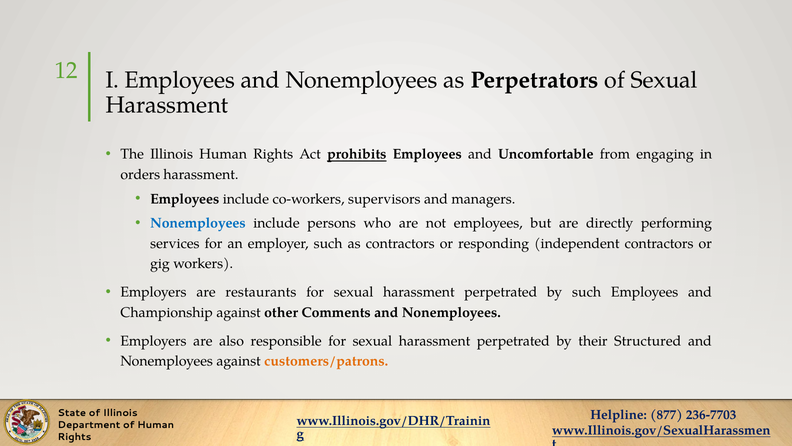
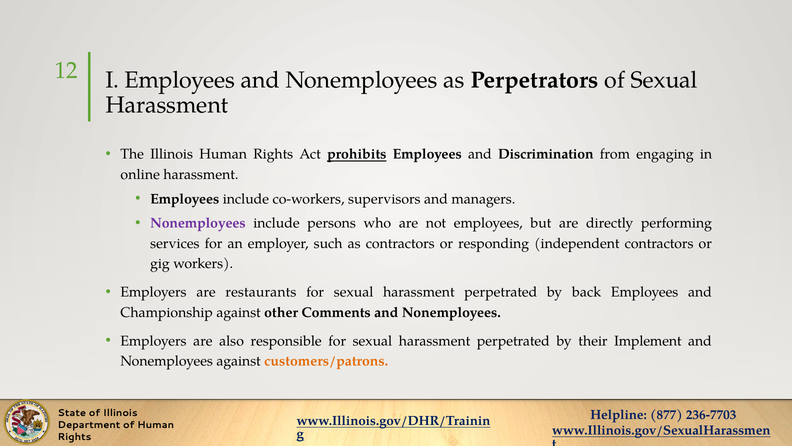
Uncomfortable: Uncomfortable -> Discrimination
orders: orders -> online
Nonemployees at (198, 223) colour: blue -> purple
by such: such -> back
Structured: Structured -> Implement
